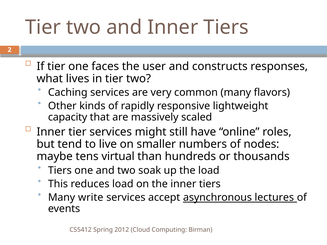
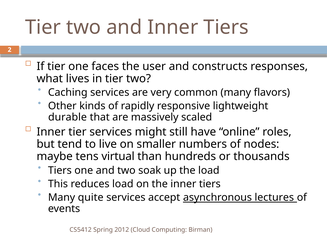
capacity: capacity -> durable
write: write -> quite
